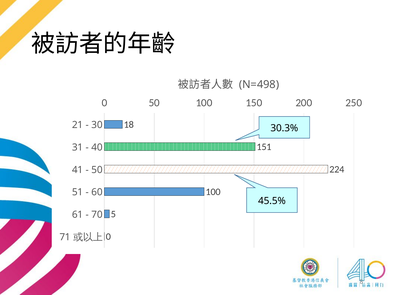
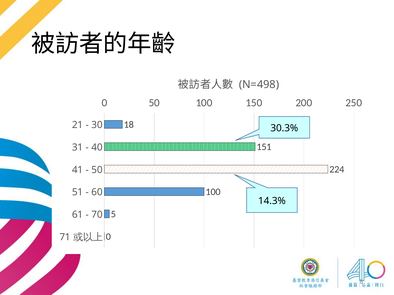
45.5%: 45.5% -> 14.3%
